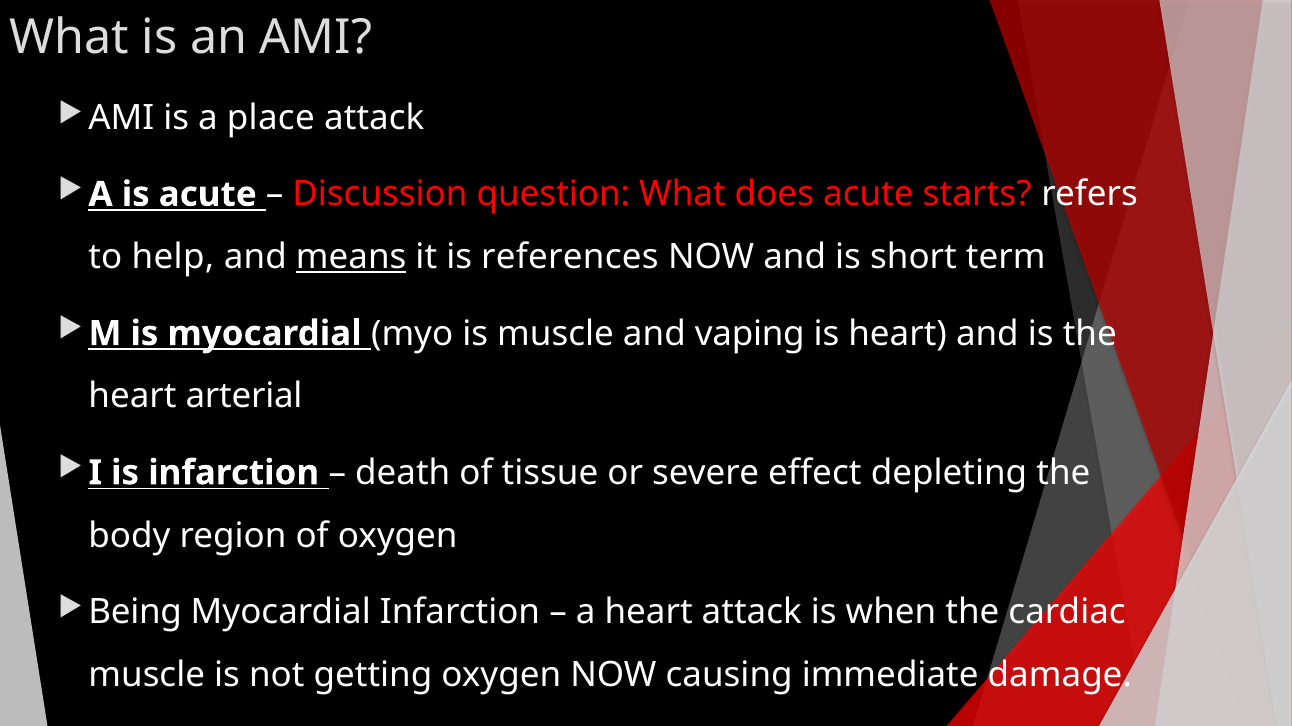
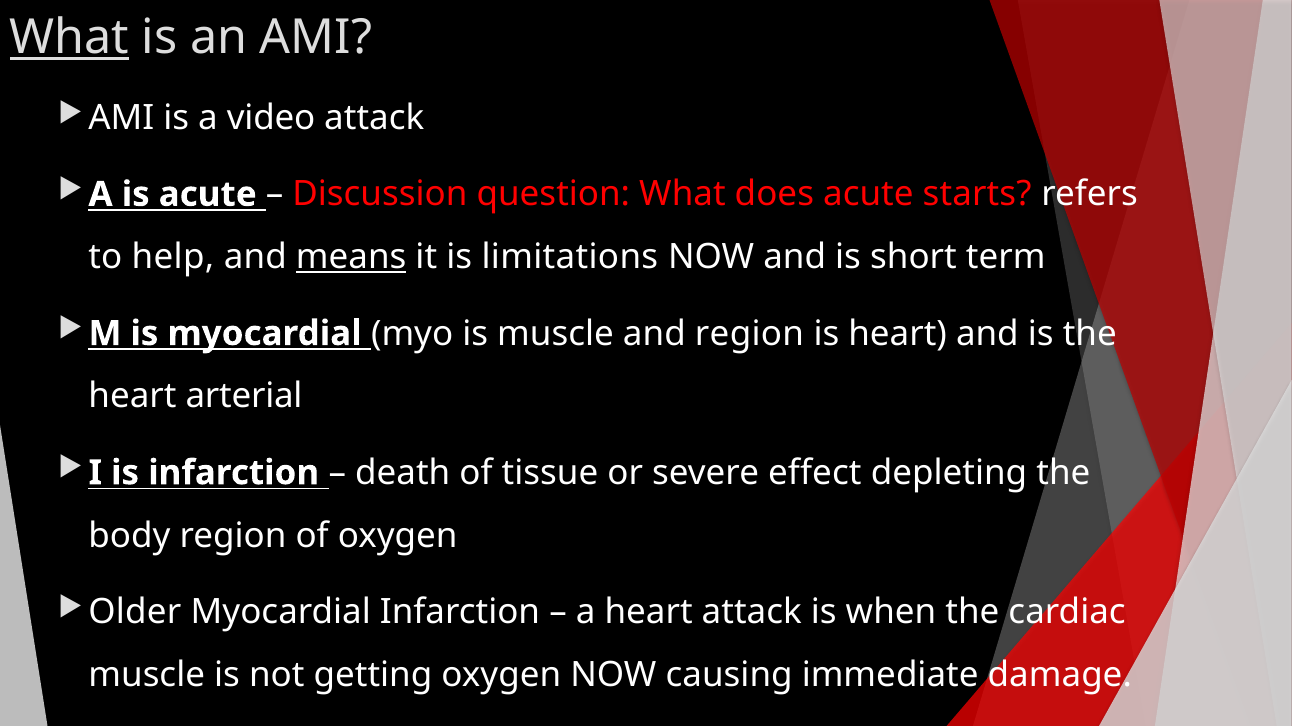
What at (69, 37) underline: none -> present
place: place -> video
references: references -> limitations
and vaping: vaping -> region
Being: Being -> Older
